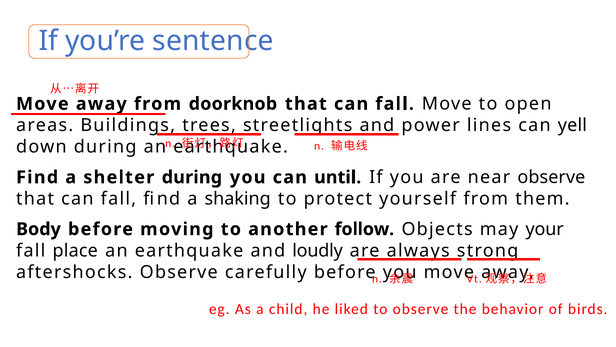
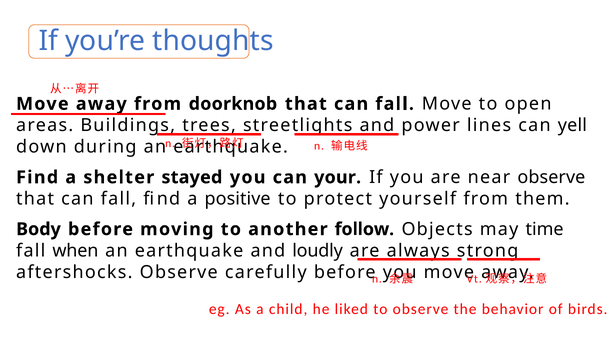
sentence: sentence -> thoughts
shelter during: during -> stayed
until: until -> your
shaking: shaking -> positive
your: your -> time
place: place -> when
